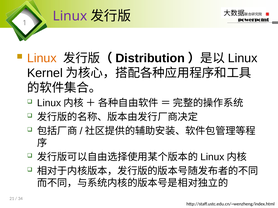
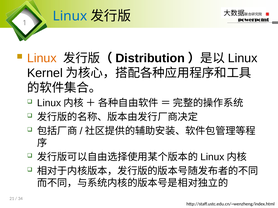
Linux at (70, 16) colour: purple -> blue
